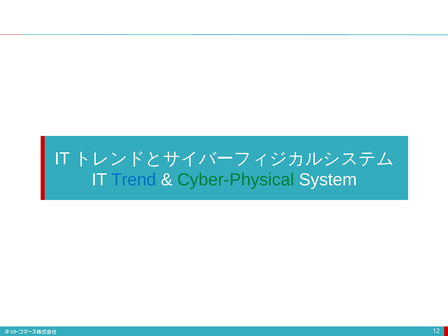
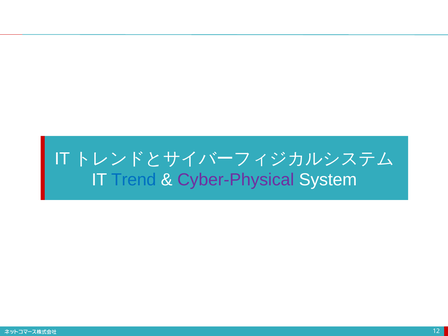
Cyber-Physical colour: green -> purple
